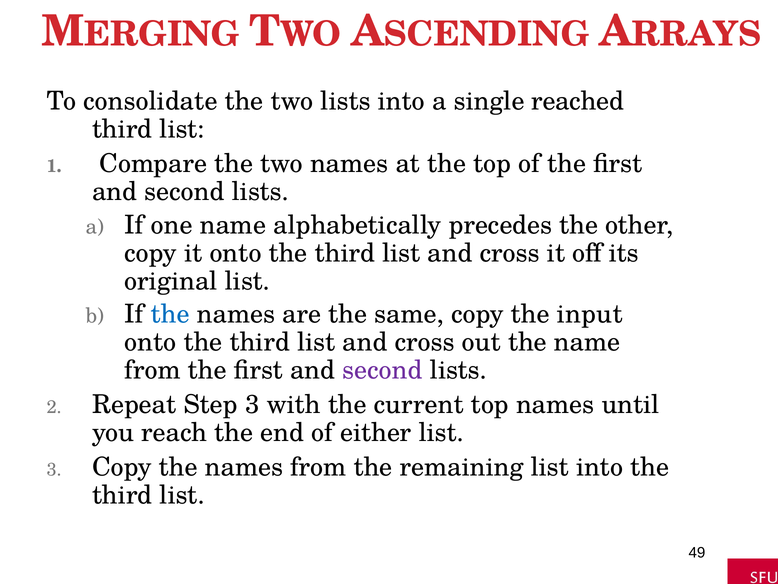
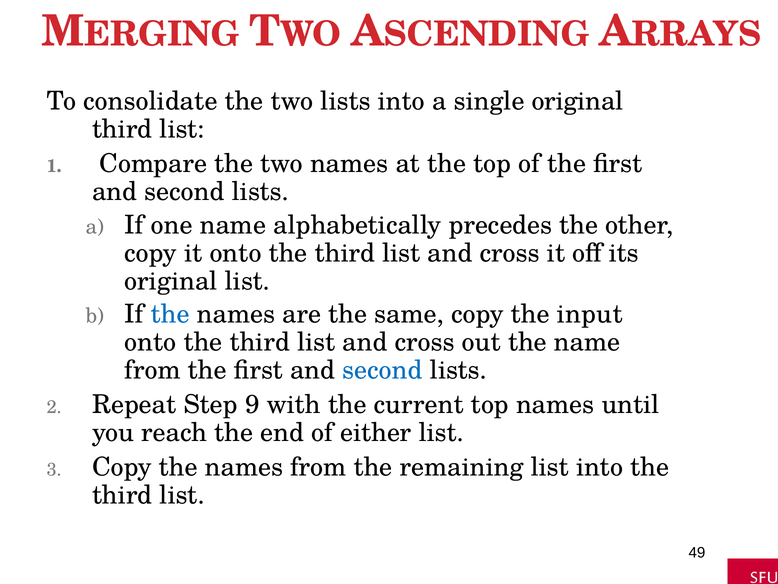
single reached: reached -> original
second at (383, 370) colour: purple -> blue
Step 3: 3 -> 9
